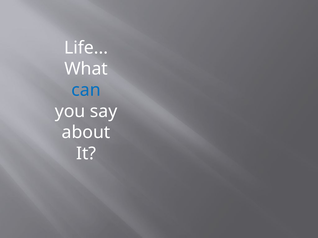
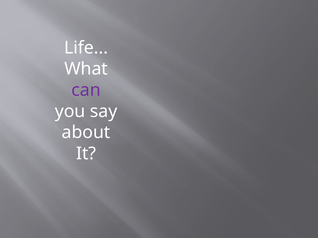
can colour: blue -> purple
